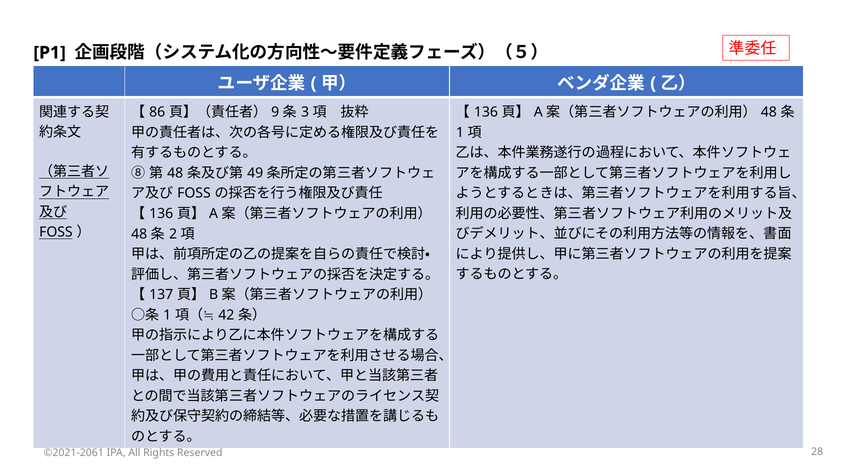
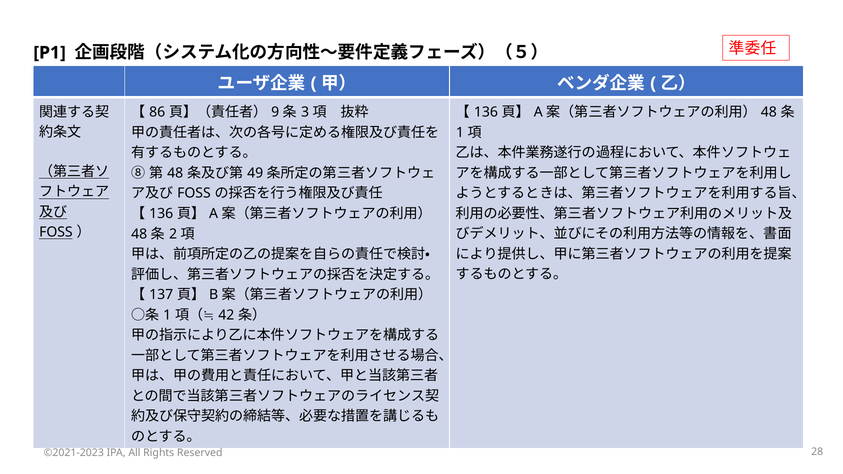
©2021-2061: ©2021-2061 -> ©2021-2023
